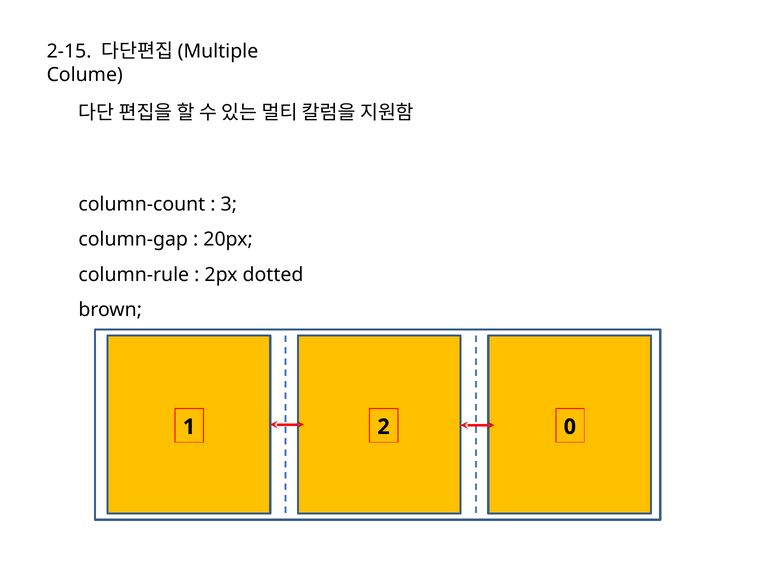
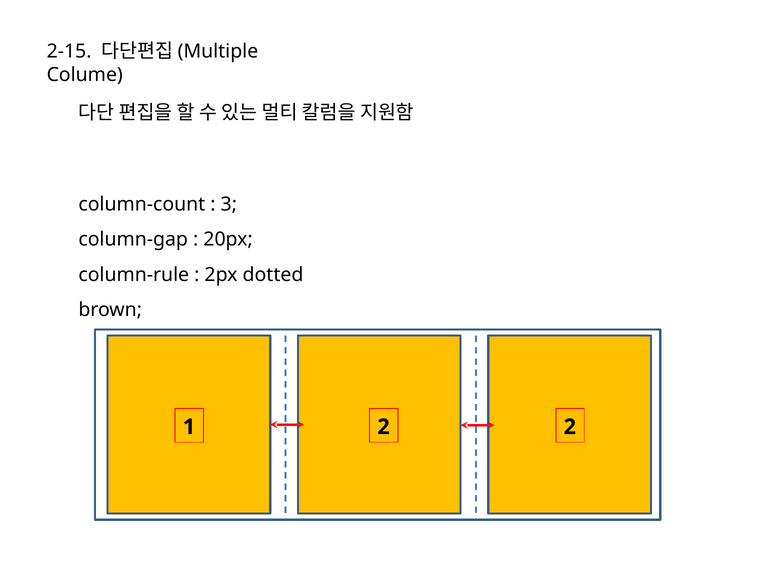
2 0: 0 -> 2
